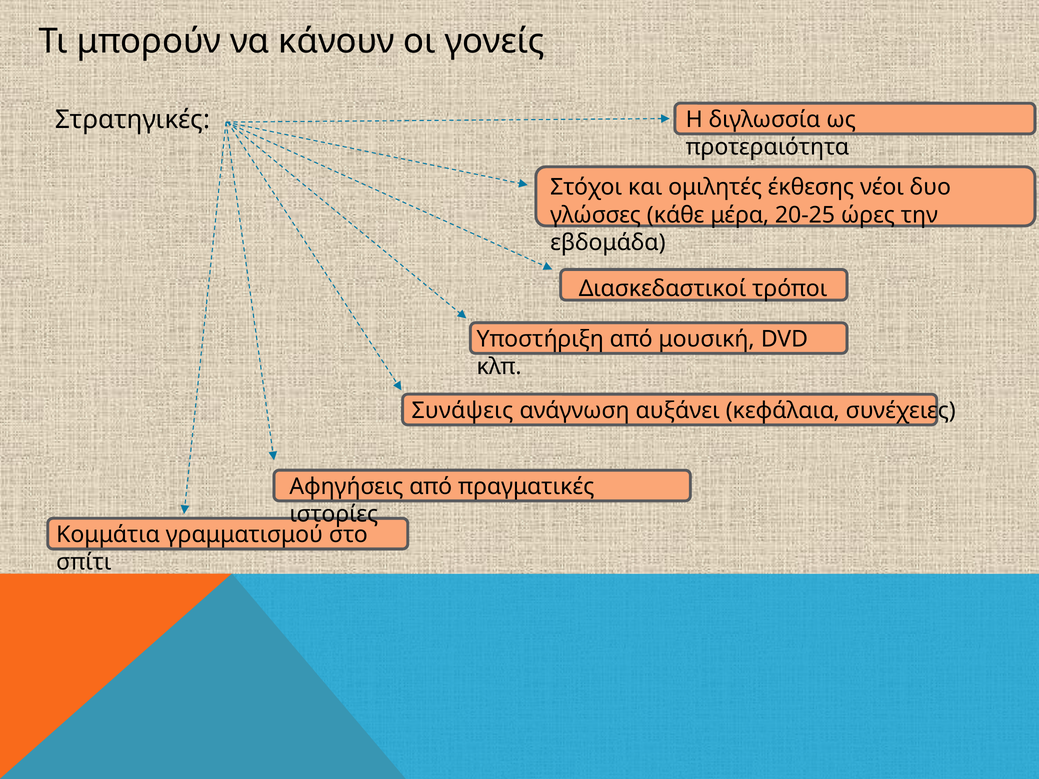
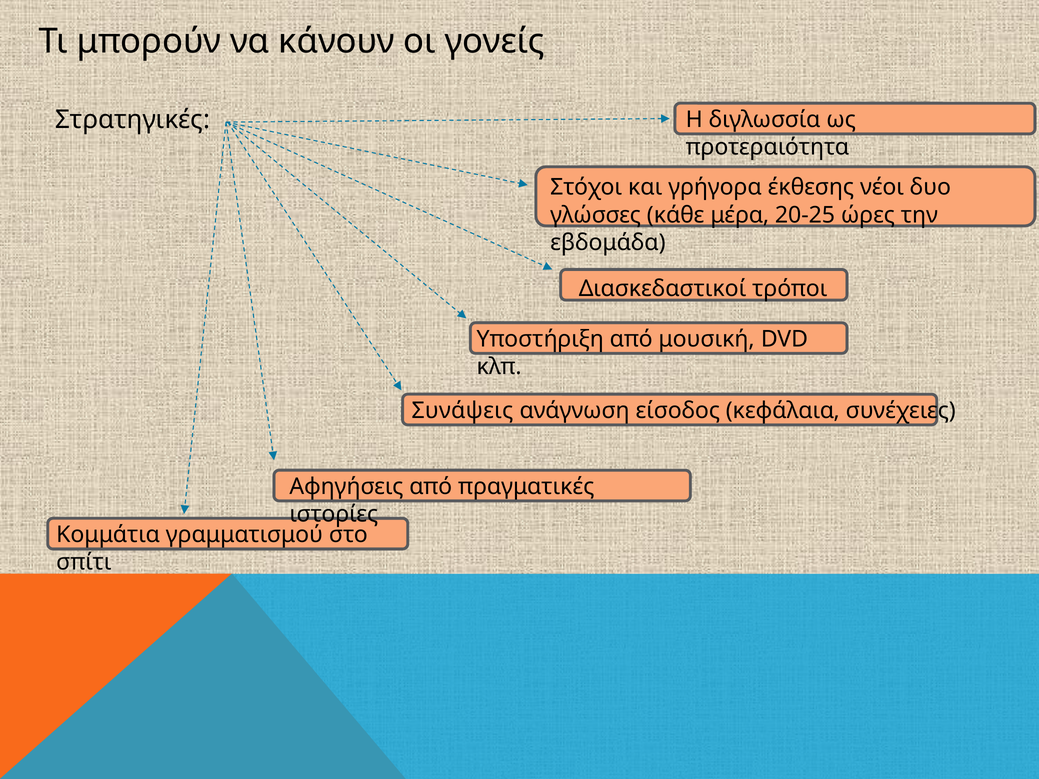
ομιλητές: ομιλητές -> γρήγορα
αυξάνει: αυξάνει -> είσοδος
